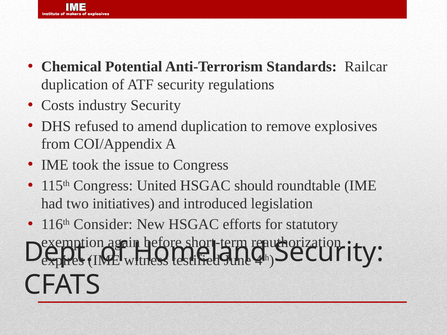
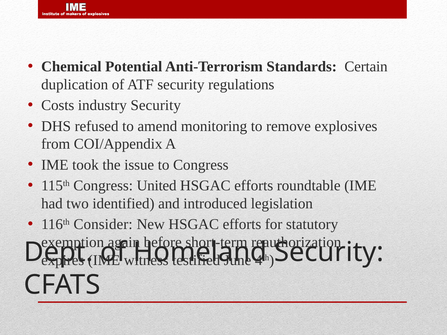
Railcar: Railcar -> Certain
amend duplication: duplication -> monitoring
should at (254, 186): should -> efforts
initiatives: initiatives -> identified
